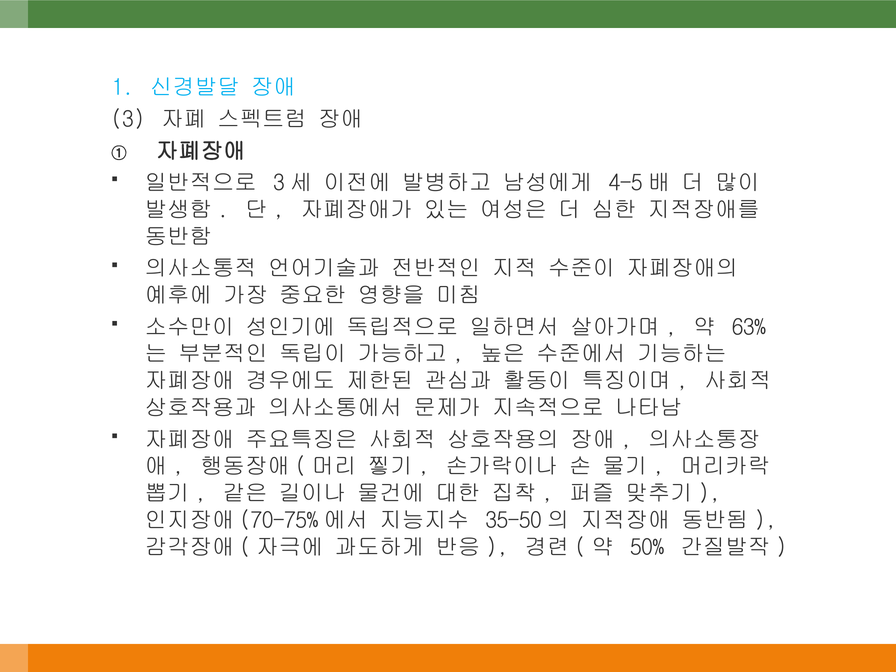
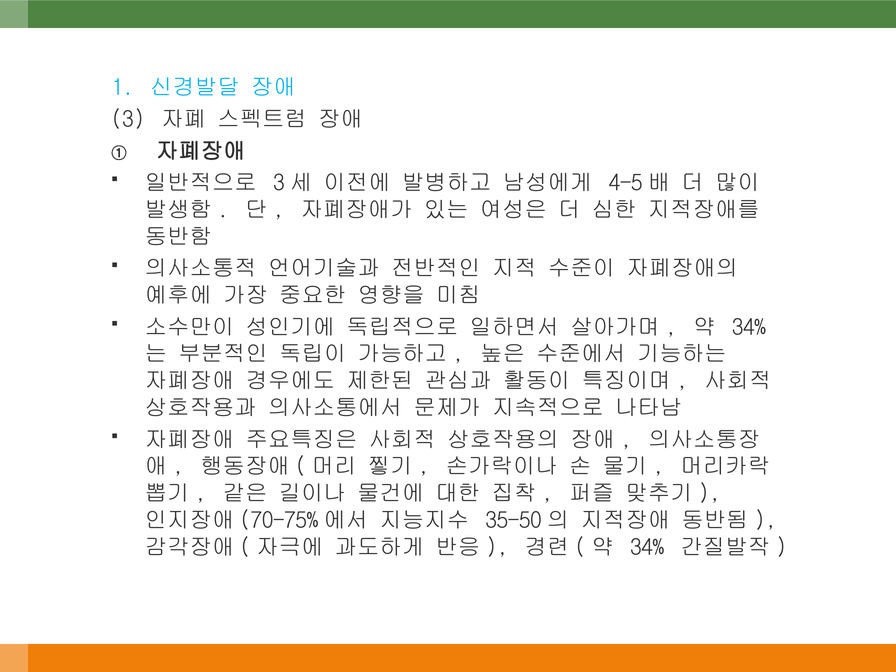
63% at (749, 327): 63% -> 34%
50% at (647, 547): 50% -> 34%
